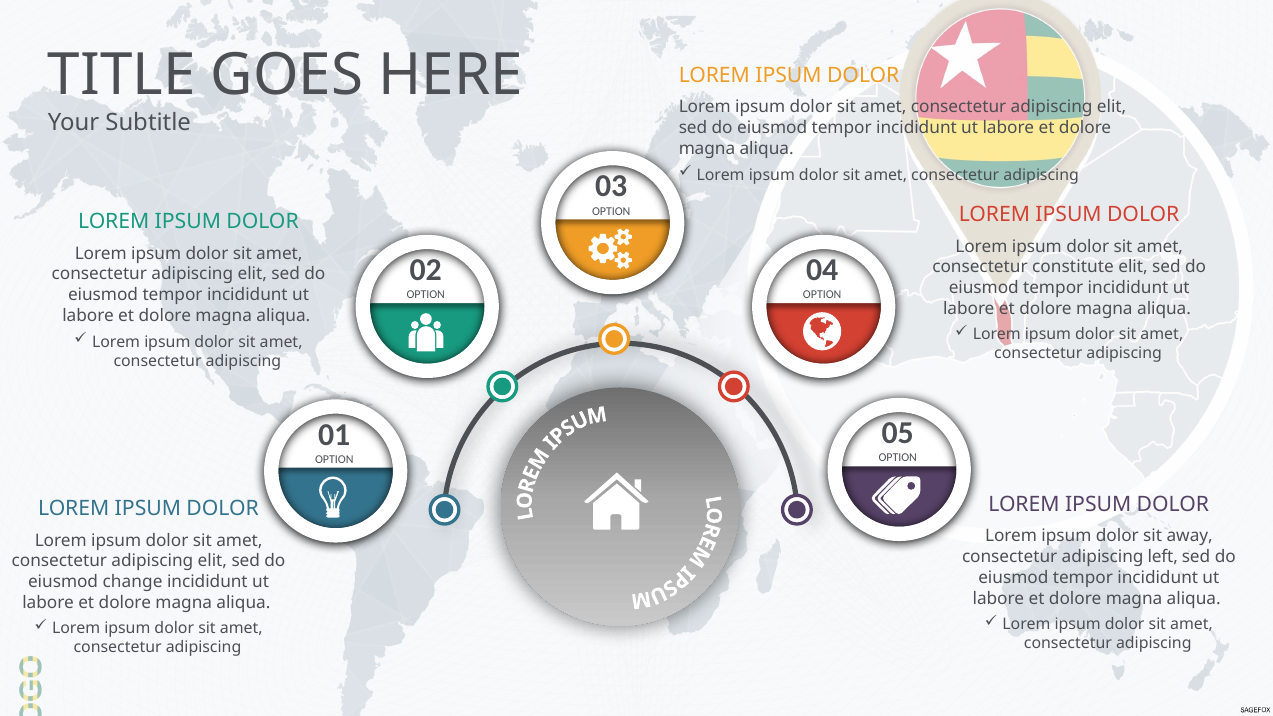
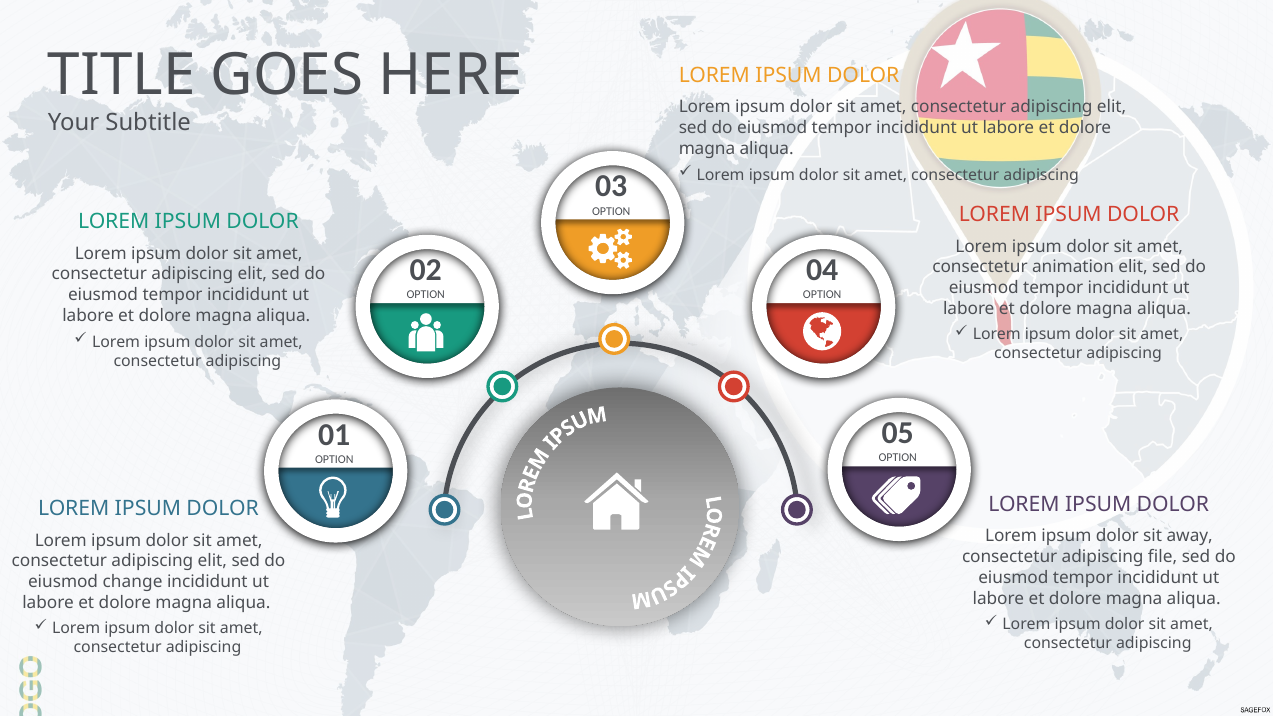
constitute: constitute -> animation
left: left -> file
